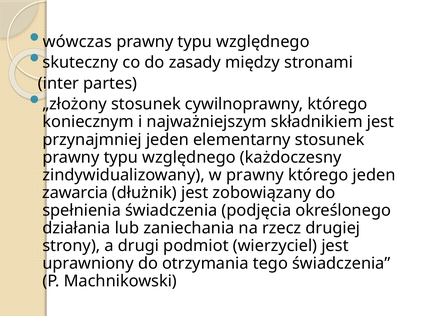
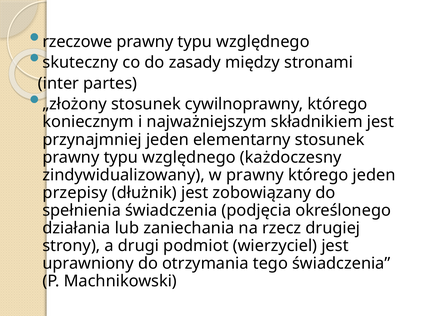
wówczas: wówczas -> rzeczowe
zawarcia: zawarcia -> przepisy
